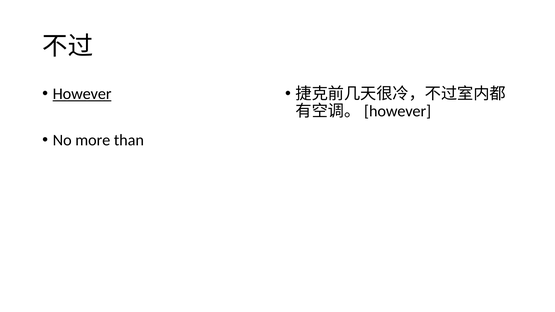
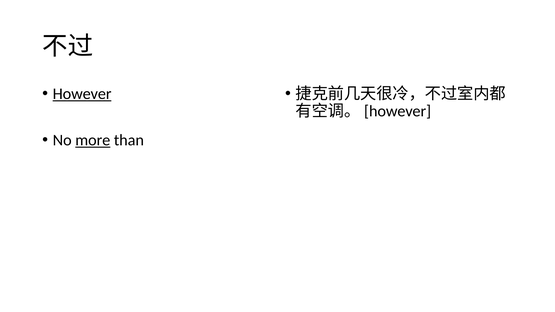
more underline: none -> present
